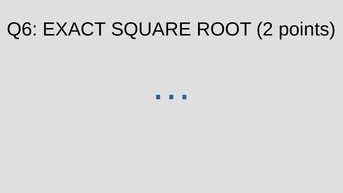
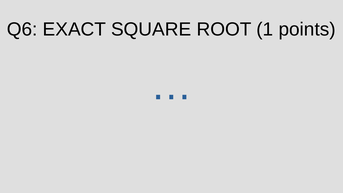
2: 2 -> 1
